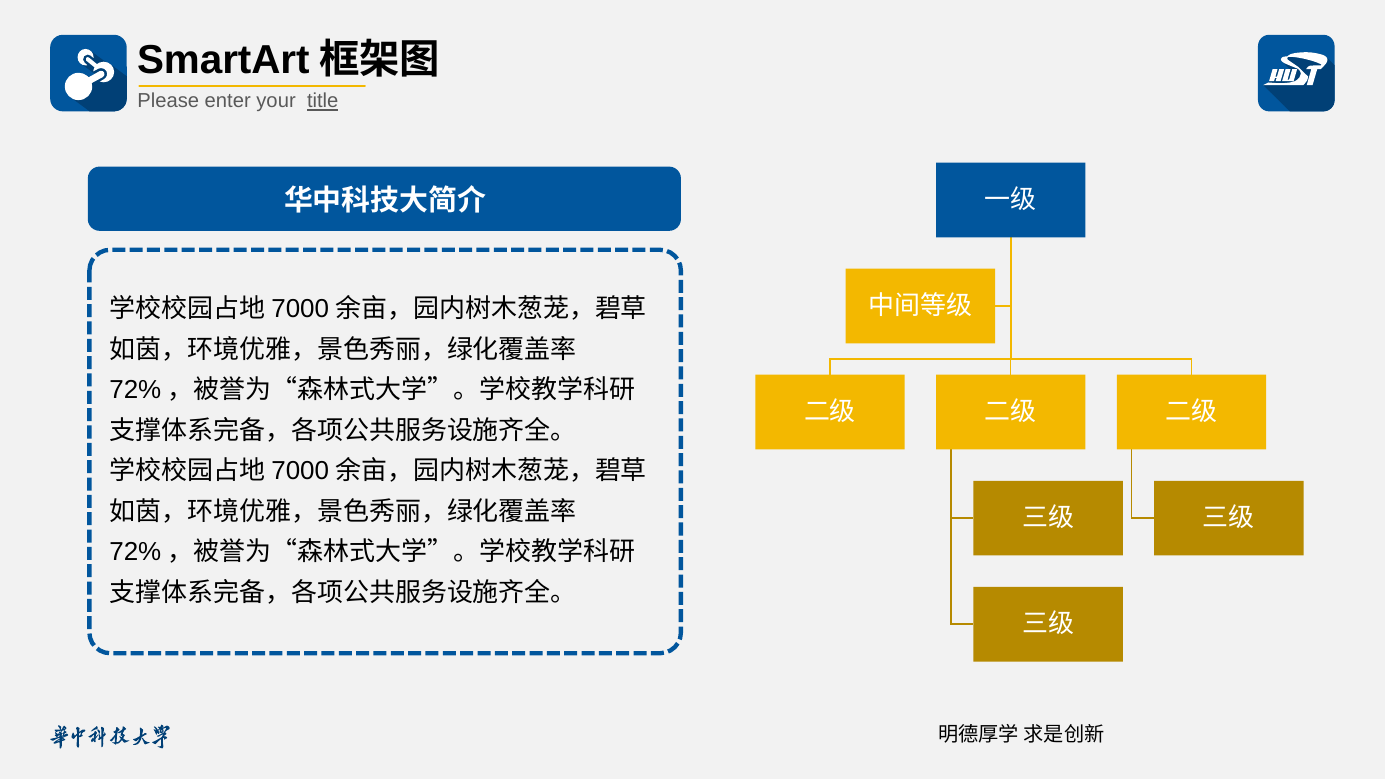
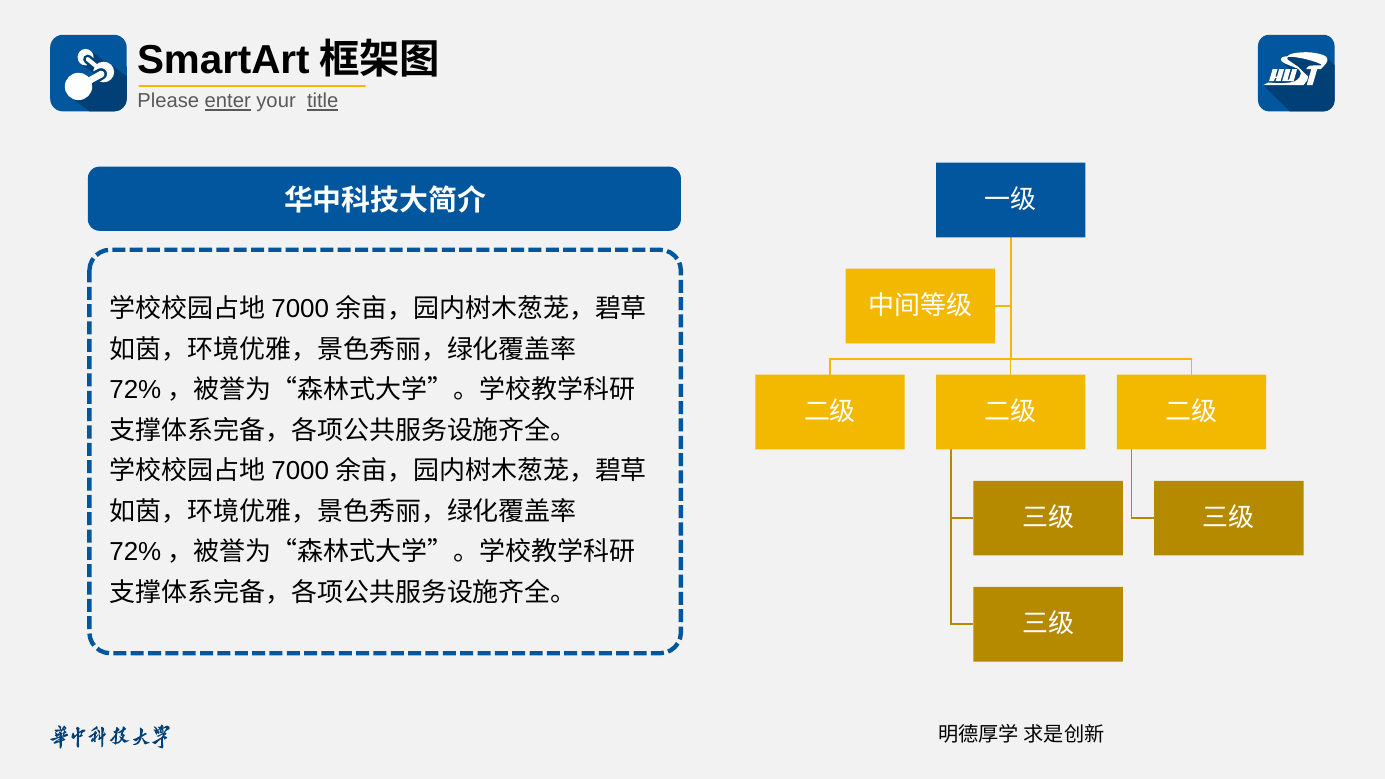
enter underline: none -> present
